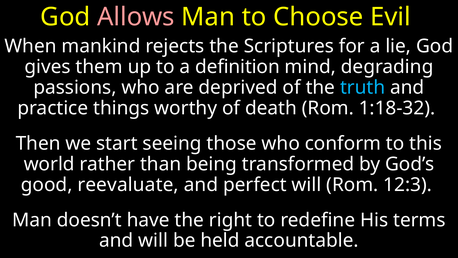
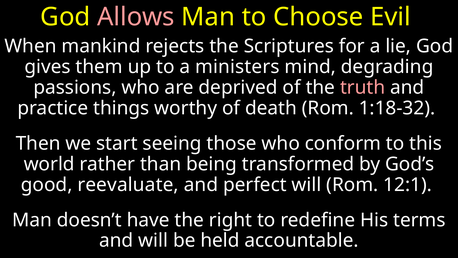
definition: definition -> ministers
truth colour: light blue -> pink
12:3: 12:3 -> 12:1
